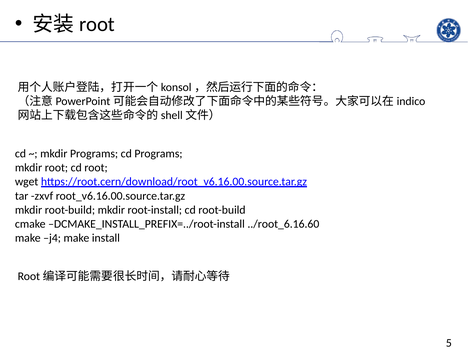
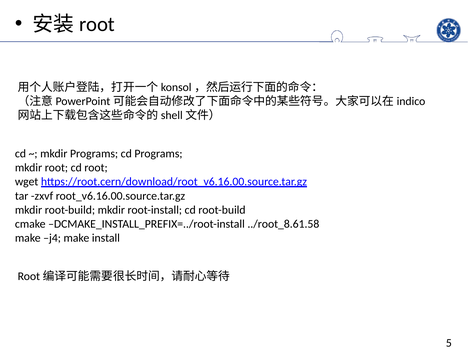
../root_6.16.60: ../root_6.16.60 -> ../root_8.61.58
